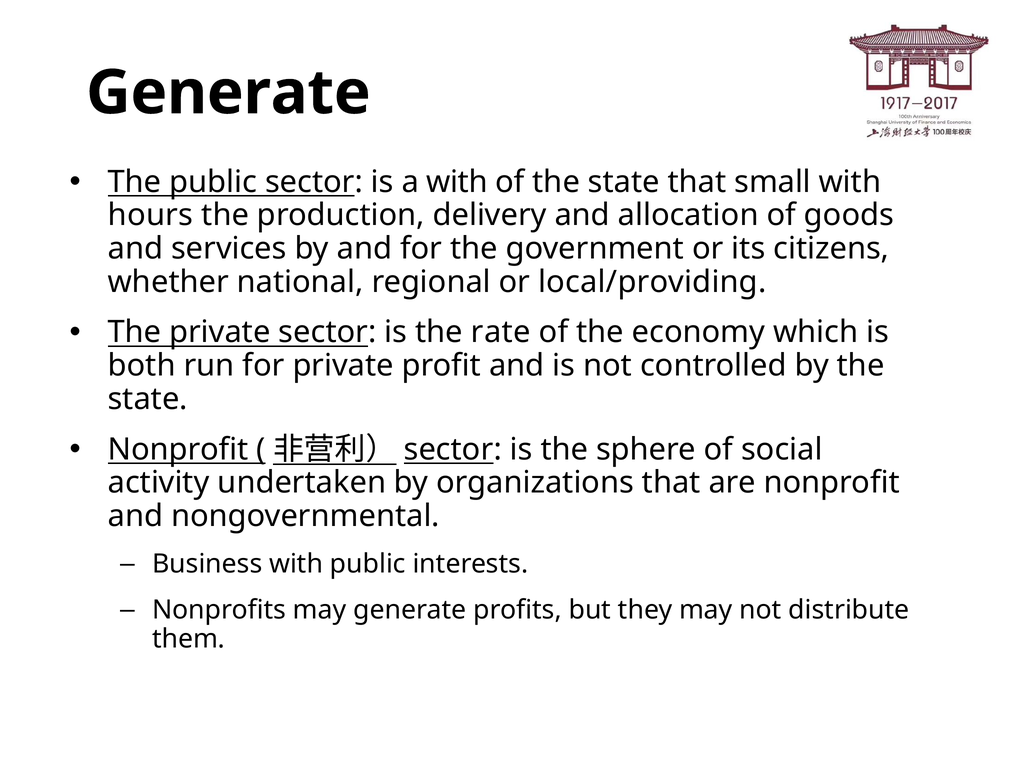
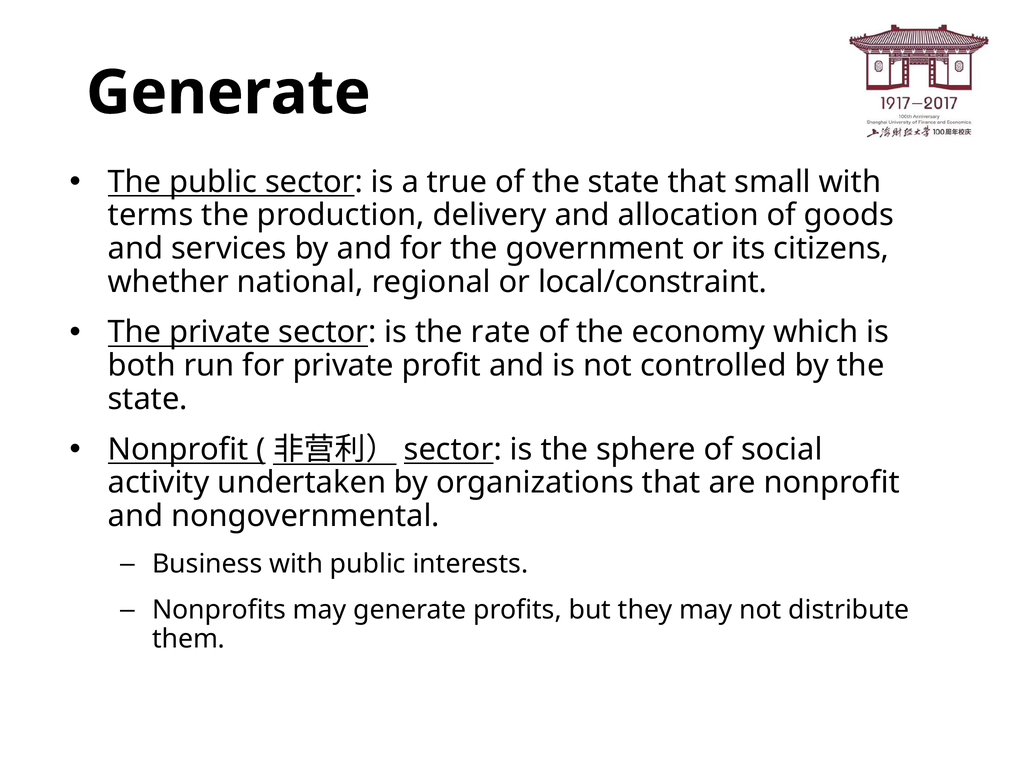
a with: with -> true
hours: hours -> terms
local/providing: local/providing -> local/constraint
